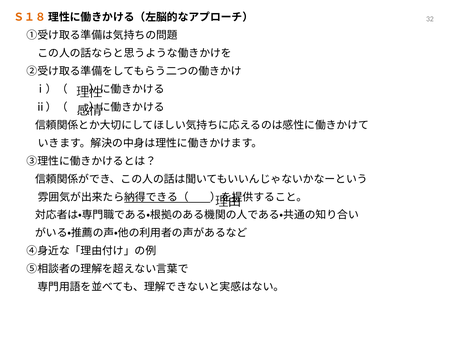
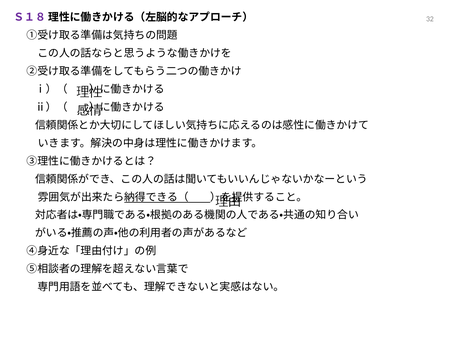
Ｓ１８ colour: orange -> purple
